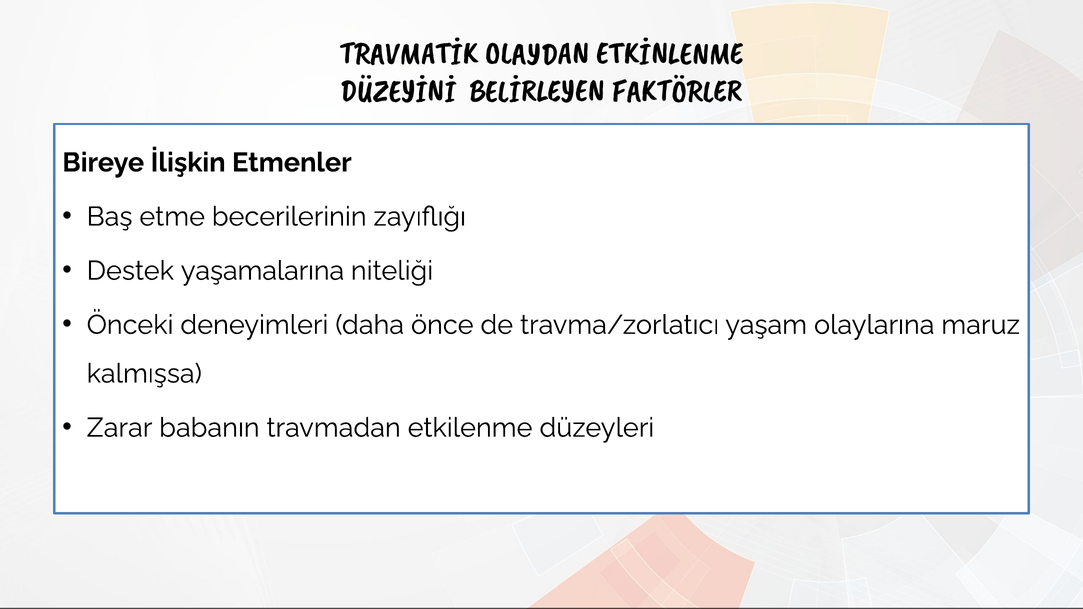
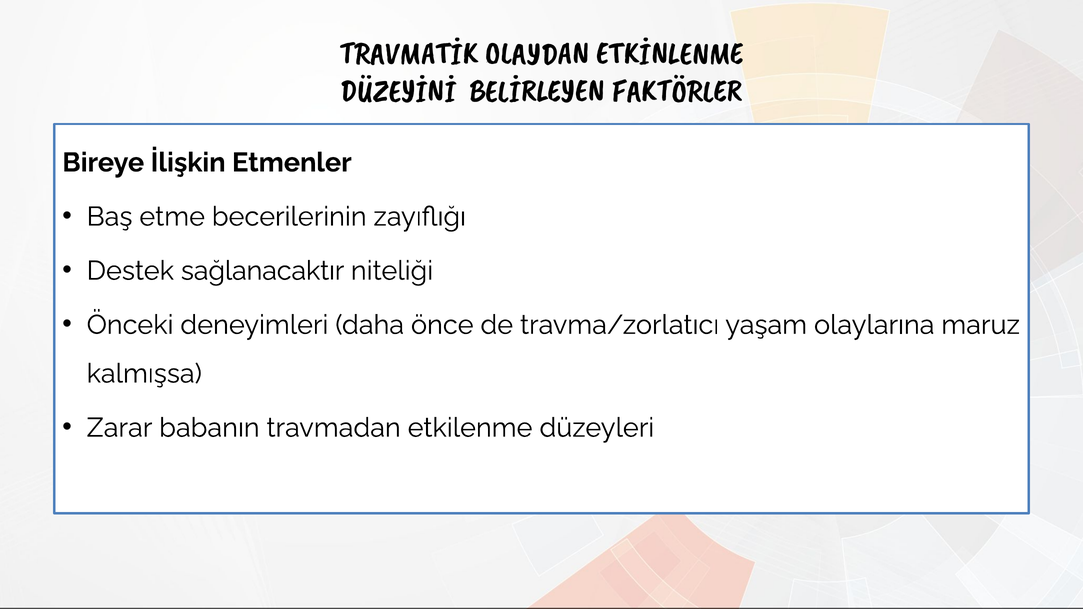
yaşamalarına: yaşamalarına -> sağlanacaktır
